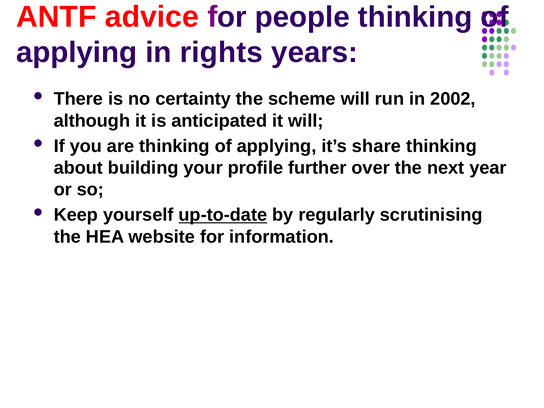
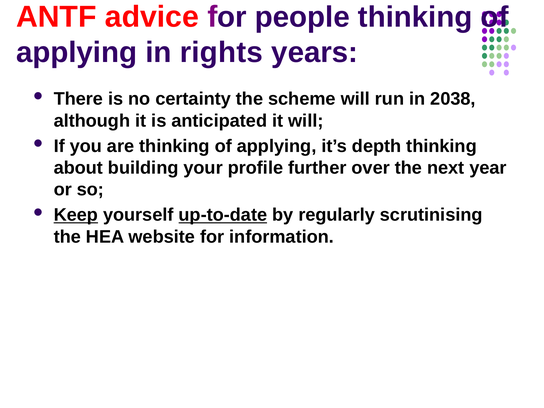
2002: 2002 -> 2038
share: share -> depth
Keep underline: none -> present
